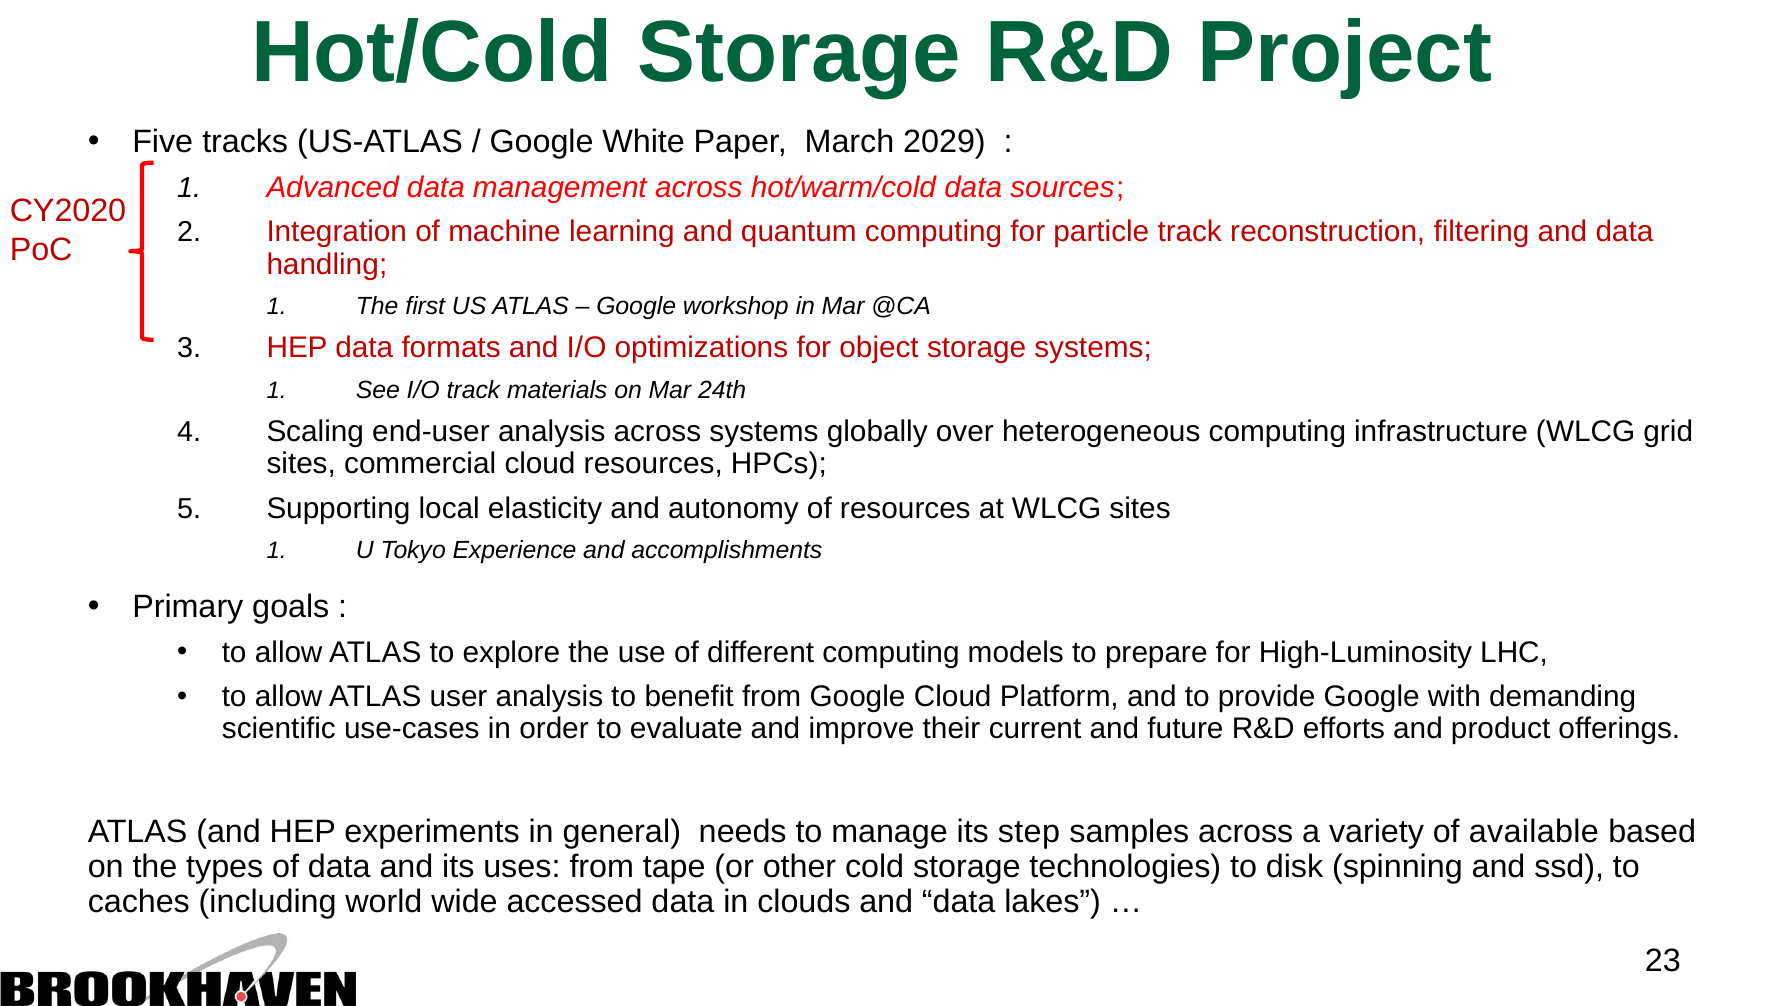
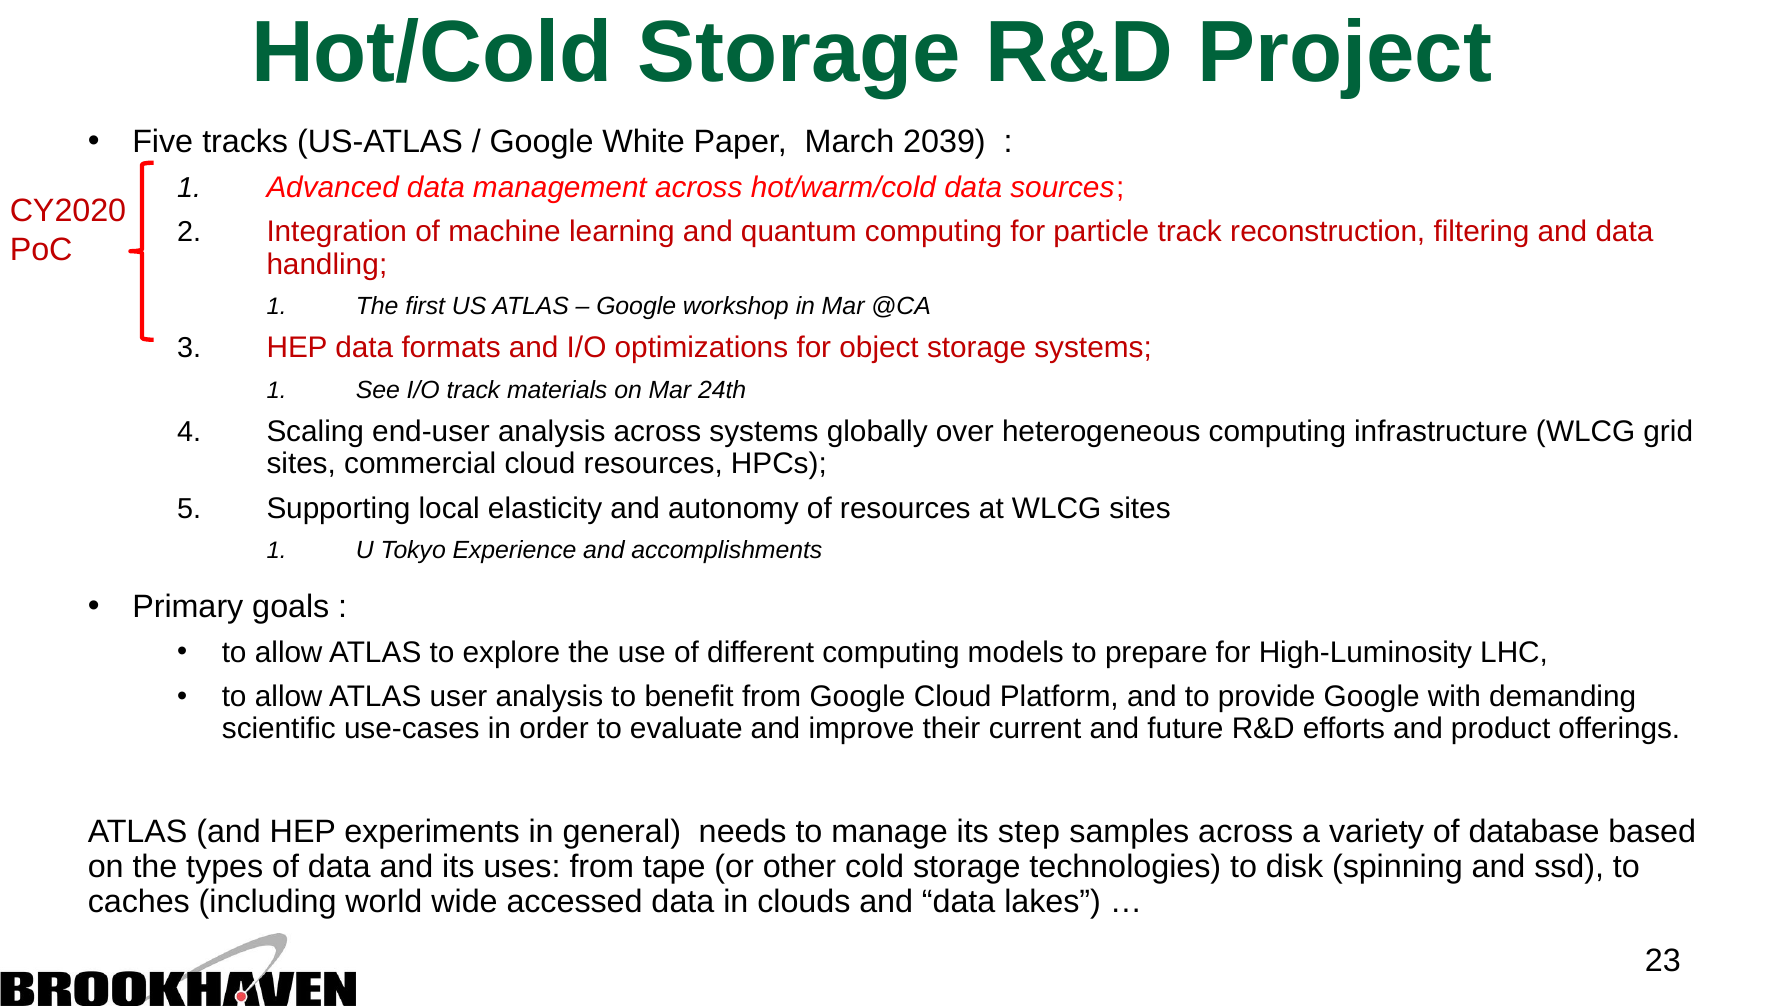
2029: 2029 -> 2039
available: available -> database
